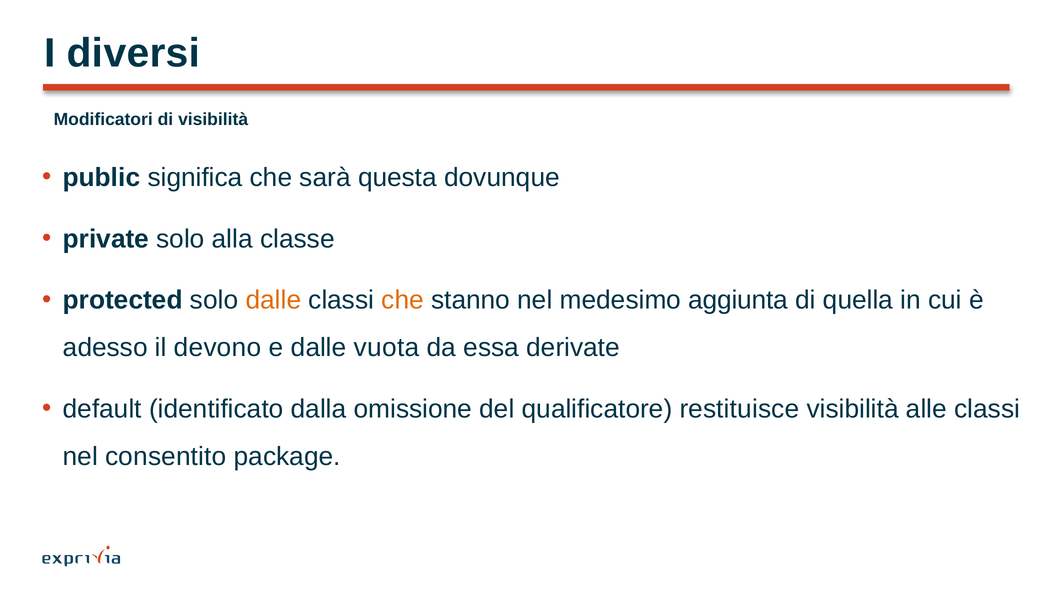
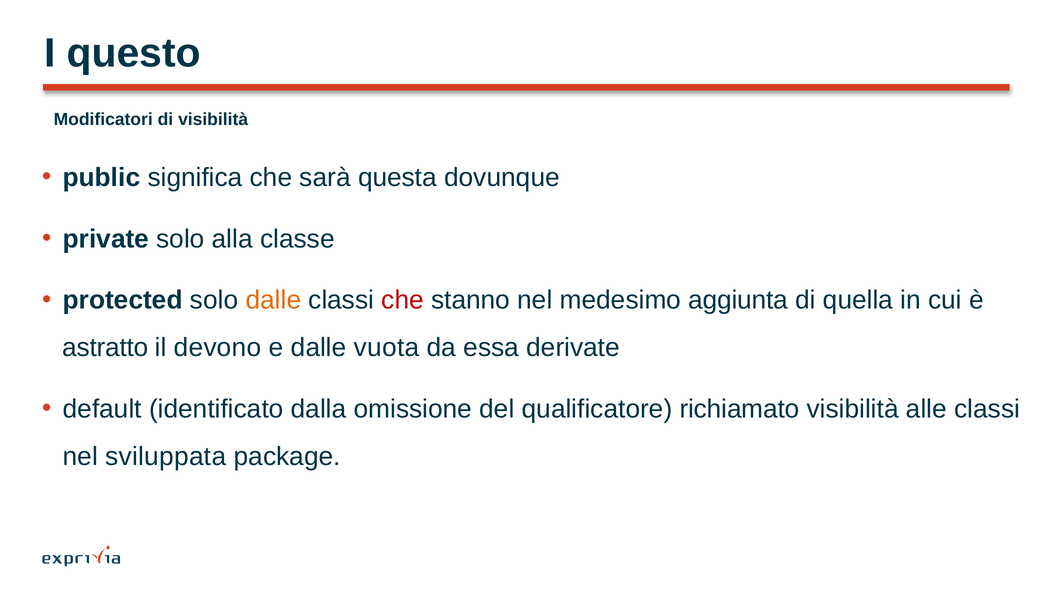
diversi: diversi -> questo
che at (403, 300) colour: orange -> red
adesso: adesso -> astratto
restituisce: restituisce -> richiamato
consentito: consentito -> sviluppata
